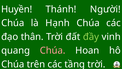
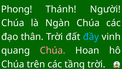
Huyền: Huyền -> Phong
Hạnh: Hạnh -> Ngàn
đầy colour: light green -> light blue
